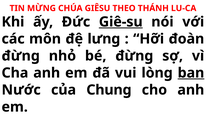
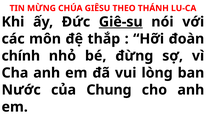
lưng: lưng -> thắp
đừng at (21, 56): đừng -> chính
ban underline: present -> none
